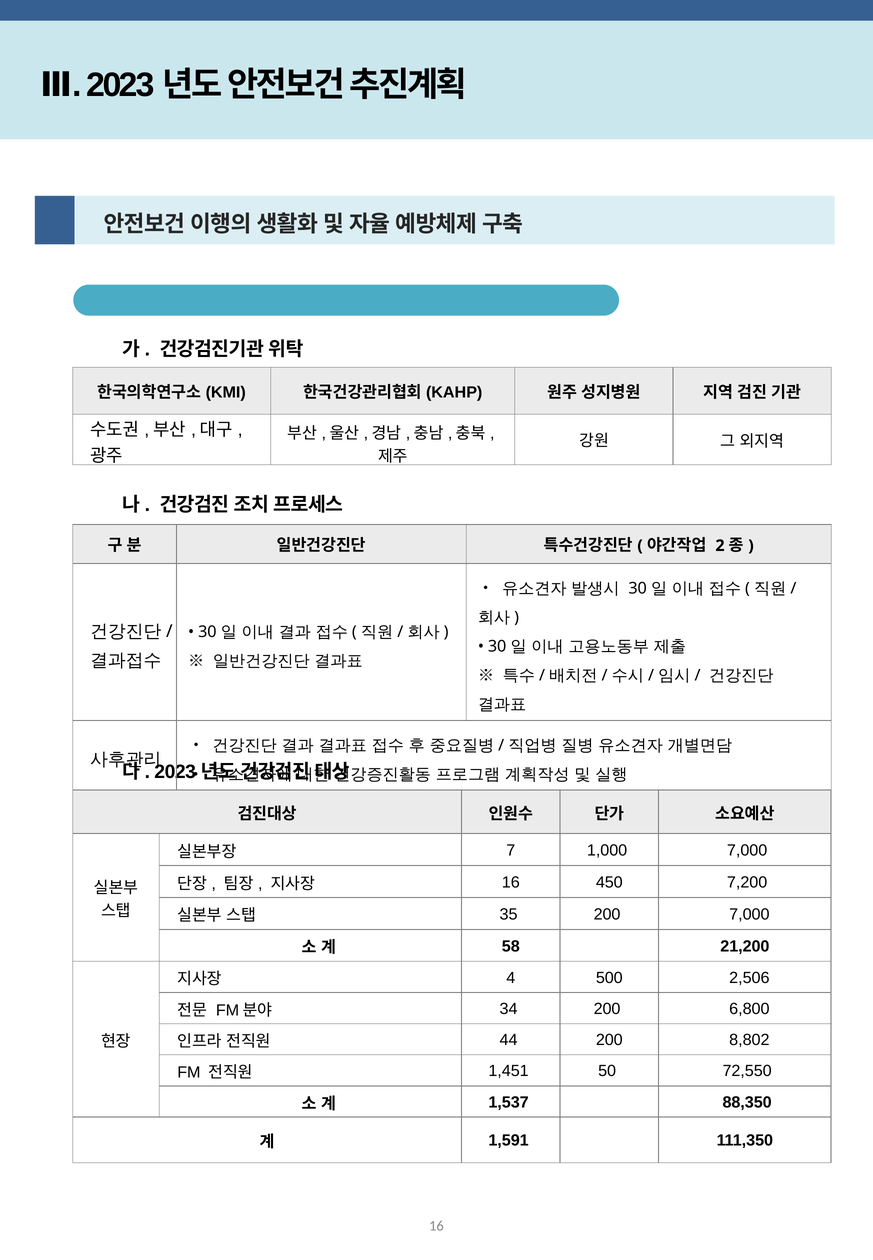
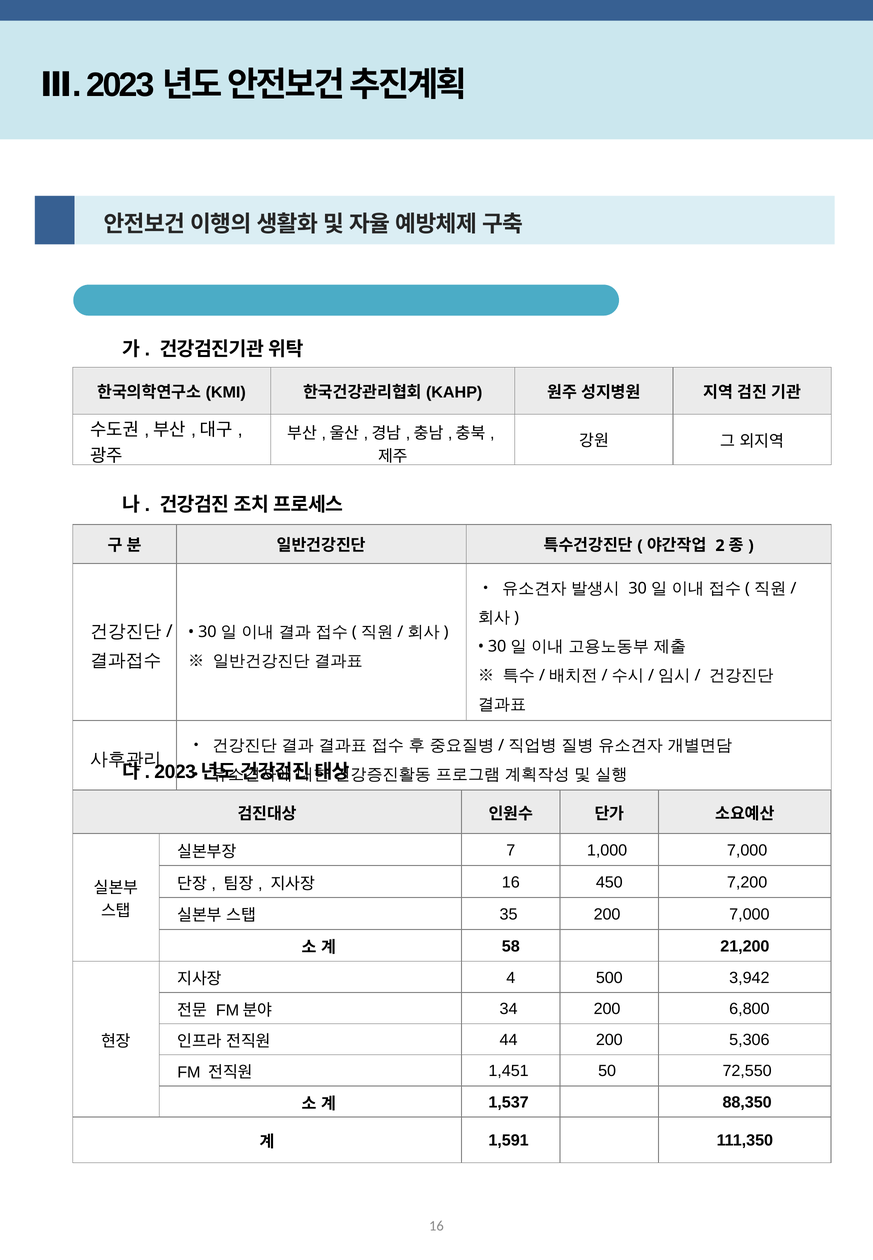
2,506: 2,506 -> 3,942
8,802: 8,802 -> 5,306
